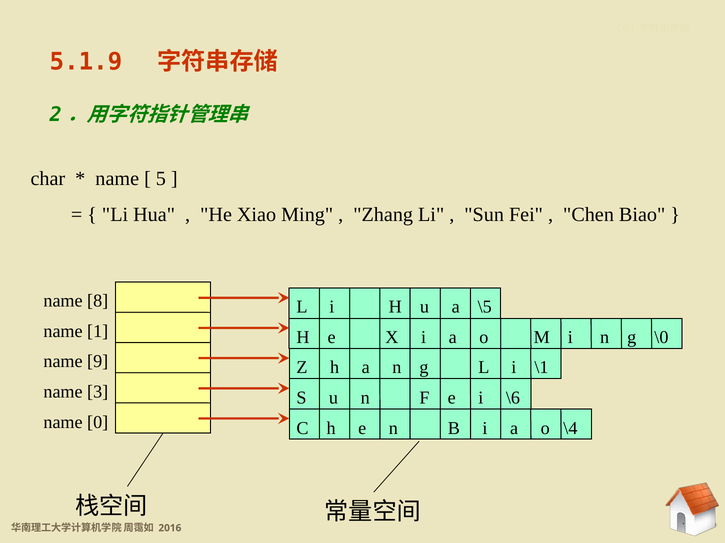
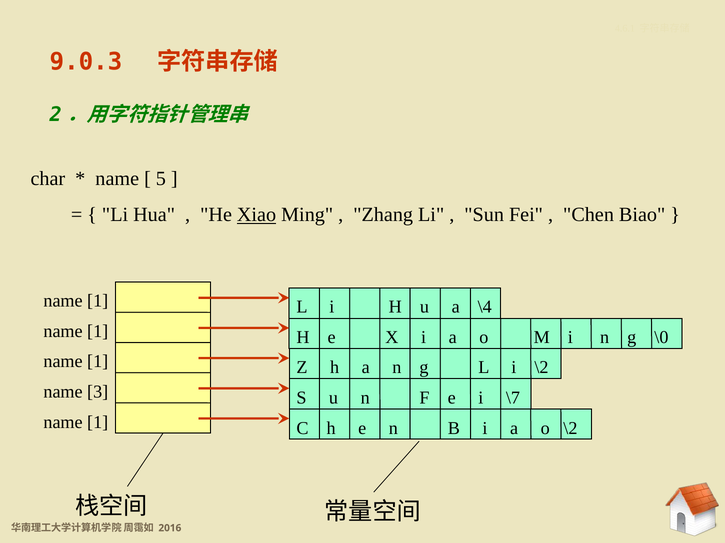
5.1.9: 5.1.9 -> 9.0.3
Xiao underline: none -> present
8 at (98, 301): 8 -> 1
\5: \5 -> \4
9 at (98, 362): 9 -> 1
i \1: \1 -> \2
\6: \6 -> \7
0 at (98, 423): 0 -> 1
o \4: \4 -> \2
